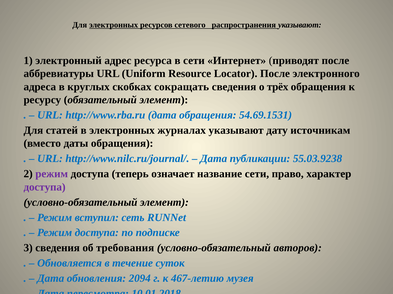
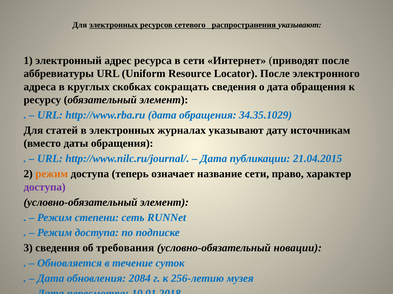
о трёх: трёх -> дата
54.69.1531: 54.69.1531 -> 34.35.1029
55.03.9238: 55.03.9238 -> 21.04.2015
режим at (52, 174) colour: purple -> orange
вступил: вступил -> степени
авторов: авторов -> новации
2094: 2094 -> 2084
467-летию: 467-летию -> 256-летию
